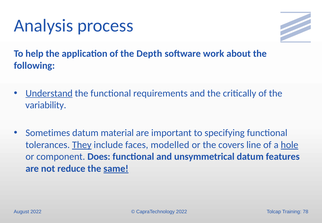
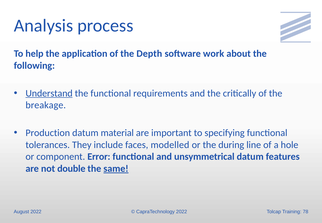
variability: variability -> breakage
Sometimes: Sometimes -> Production
They underline: present -> none
covers: covers -> during
hole underline: present -> none
Does: Does -> Error
reduce: reduce -> double
